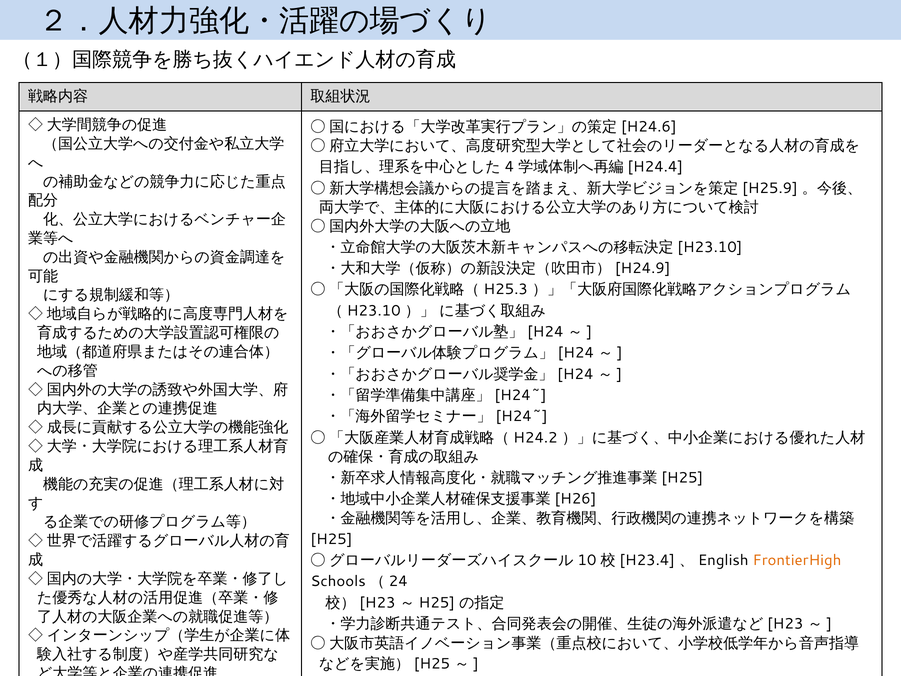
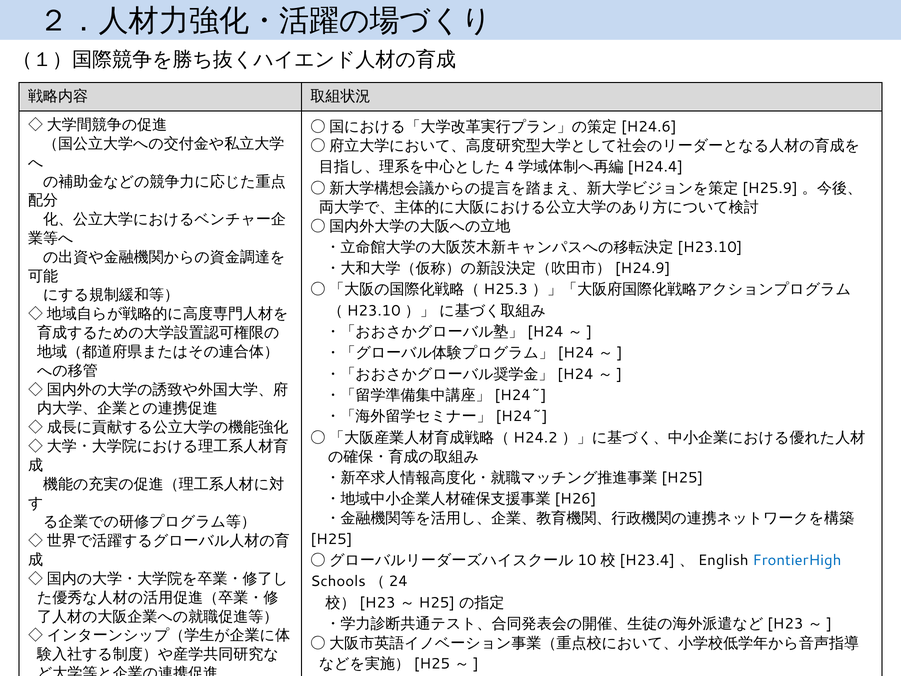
FrontierHigh colour: orange -> blue
